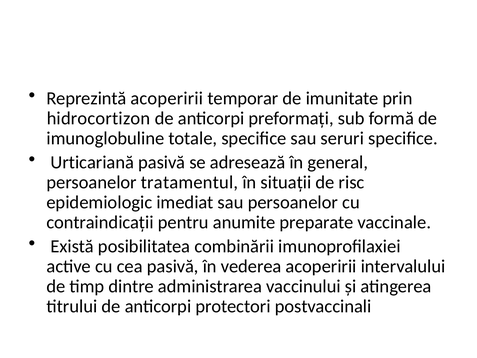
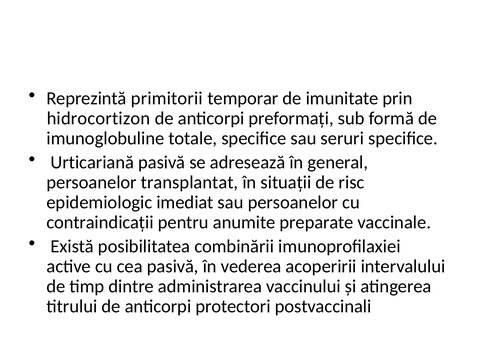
Reprezintă acoperirii: acoperirii -> primitorii
tratamentul: tratamentul -> transplantat
